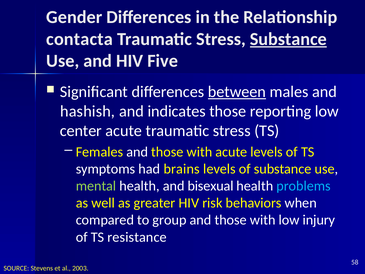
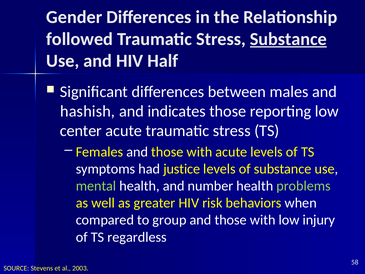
contacta: contacta -> followed
Five: Five -> Half
between underline: present -> none
brains: brains -> justice
bisexual: bisexual -> number
problems colour: light blue -> light green
resistance: resistance -> regardless
